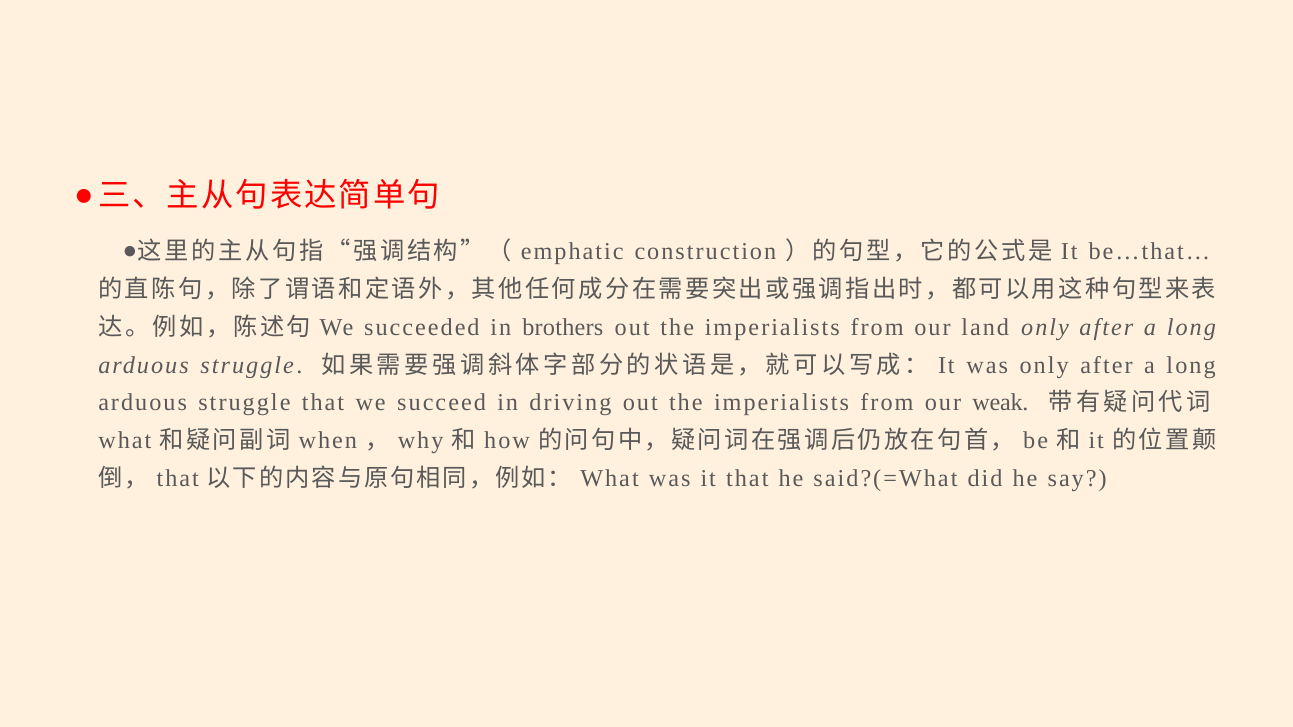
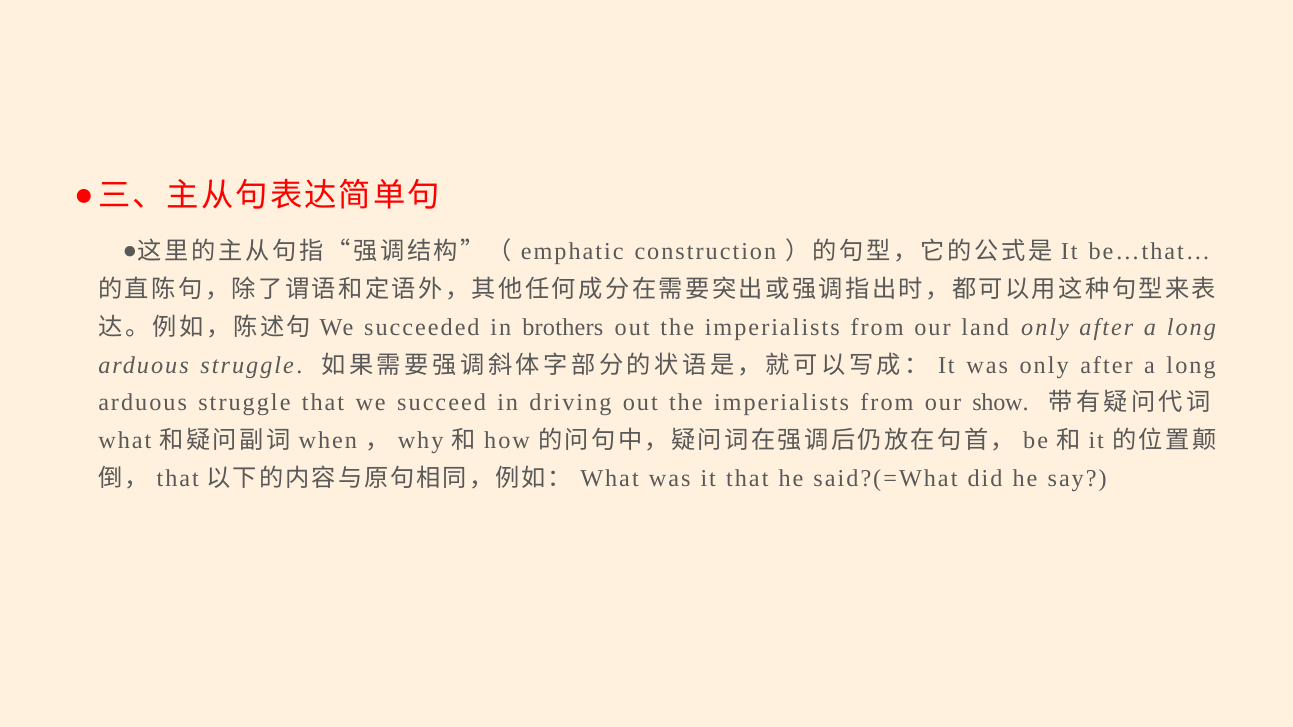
weak: weak -> show
